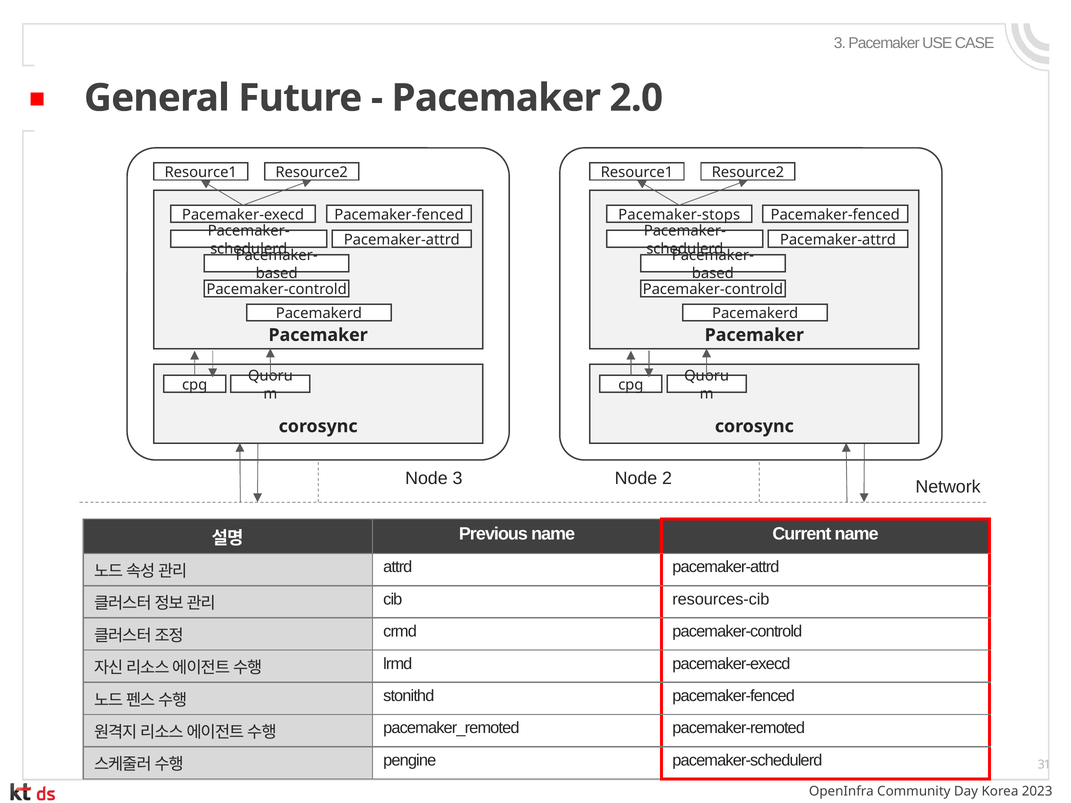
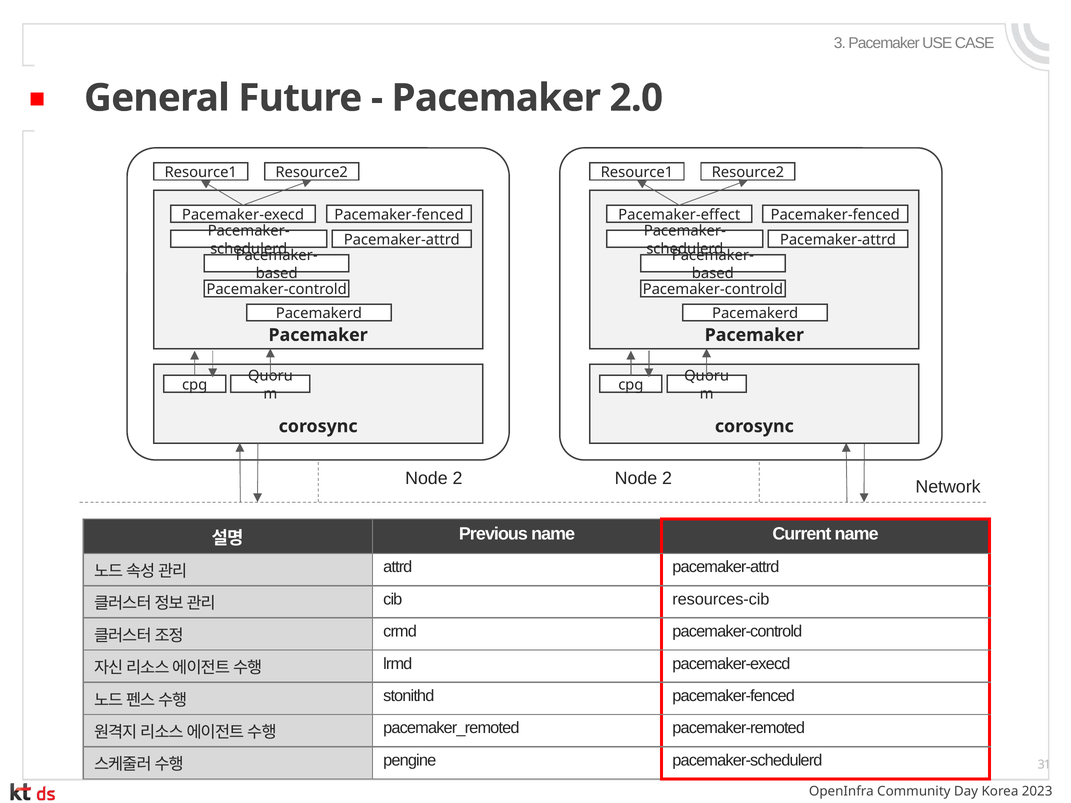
Pacemaker-stops: Pacemaker-stops -> Pacemaker-effect
3 at (458, 479): 3 -> 2
